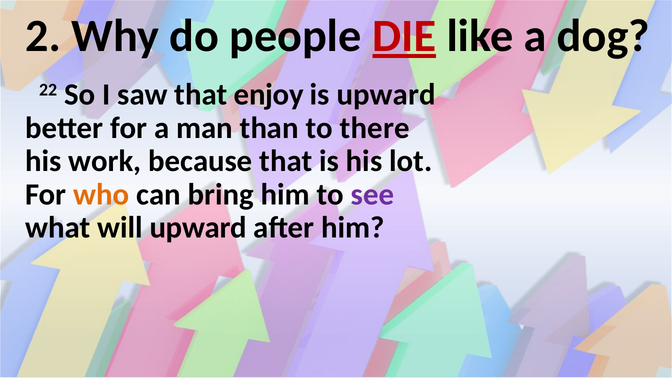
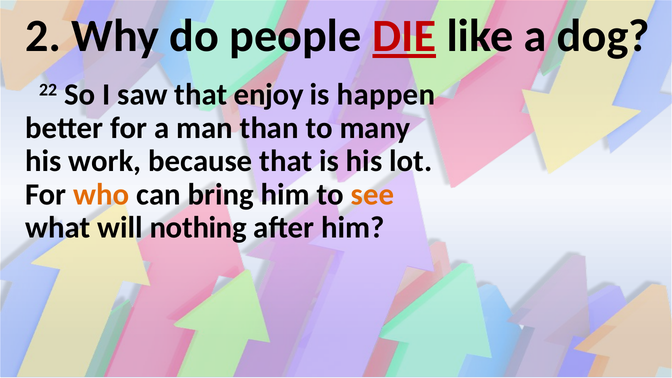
is upward: upward -> happen
there: there -> many
see colour: purple -> orange
will upward: upward -> nothing
